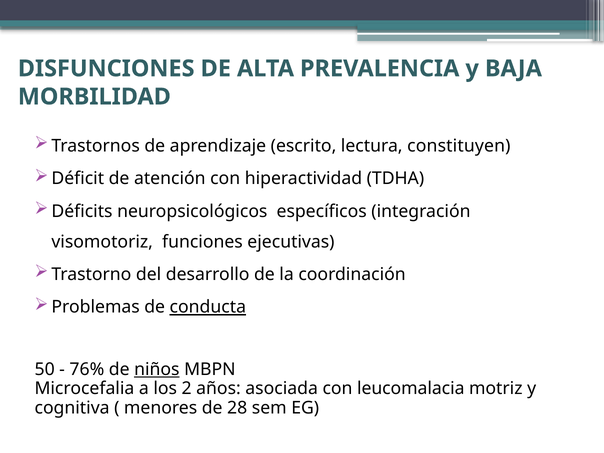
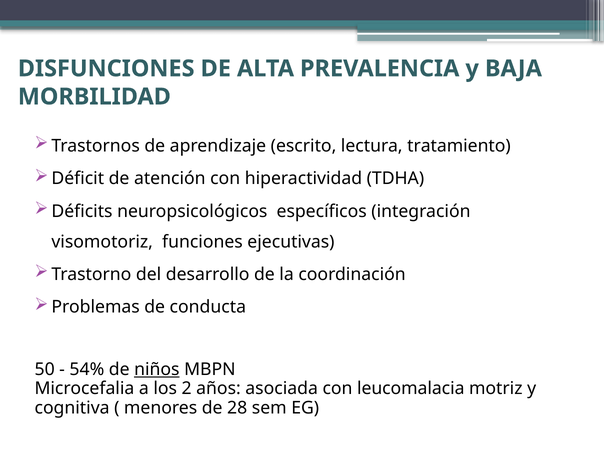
constituyen: constituyen -> tratamiento
conducta underline: present -> none
76%: 76% -> 54%
